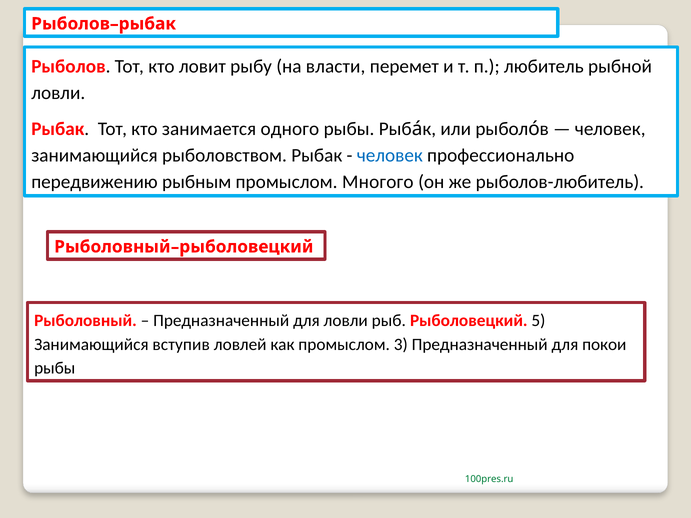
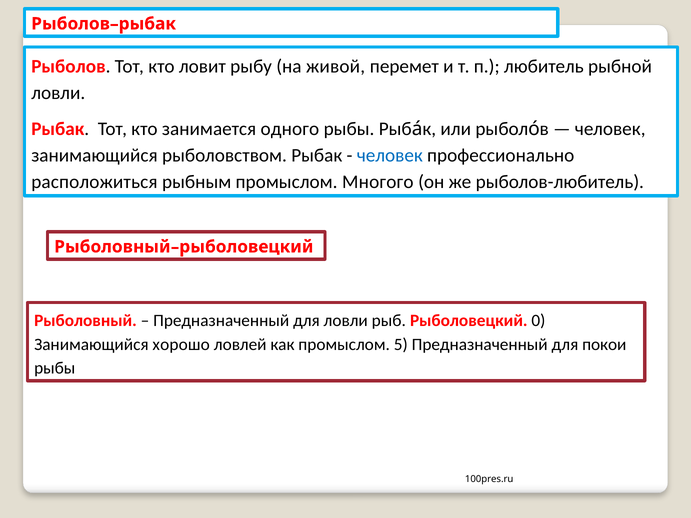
власти: власти -> живой
передвижению: передвижению -> расположиться
5: 5 -> 0
вступив: вступив -> хорошо
3: 3 -> 5
100pres.ru colour: green -> black
